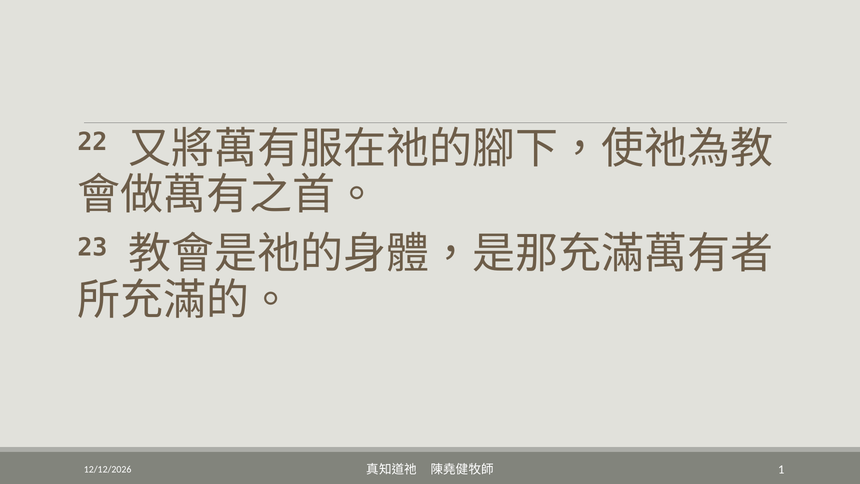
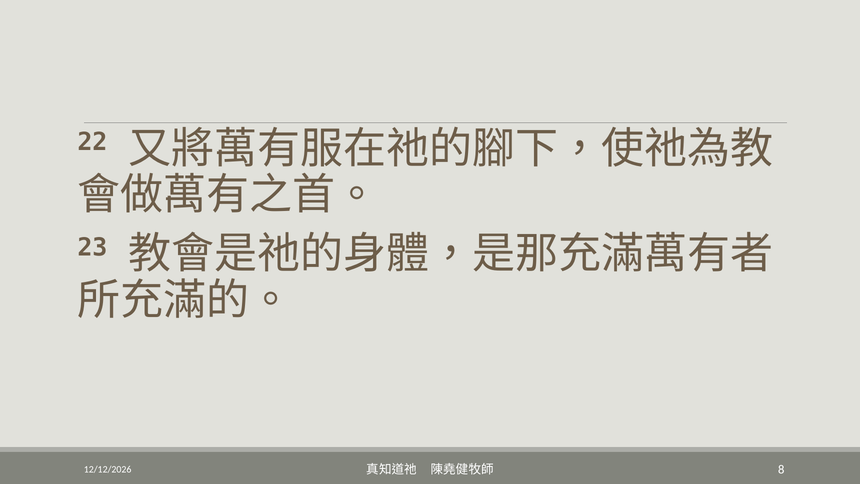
1: 1 -> 8
